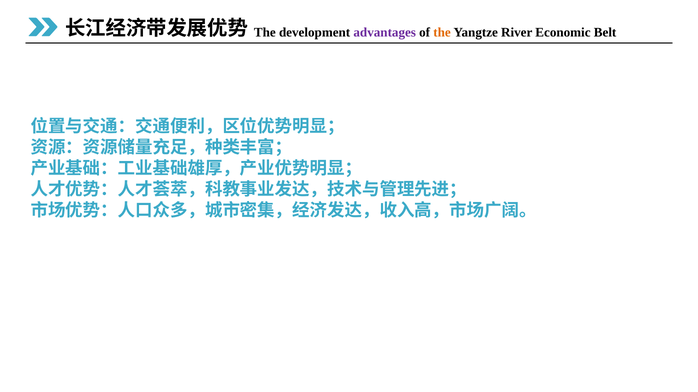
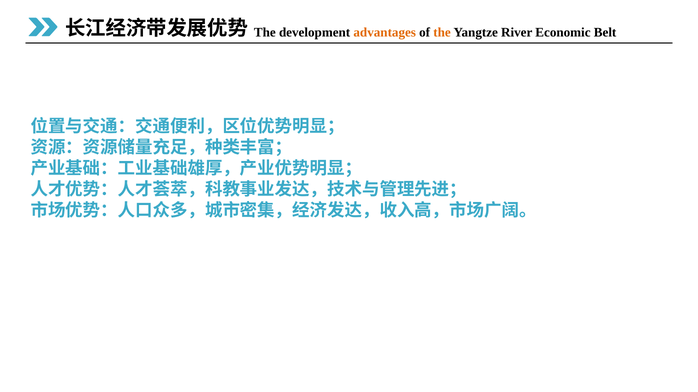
advantages colour: purple -> orange
